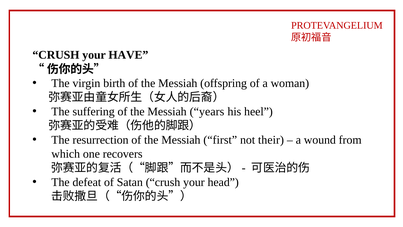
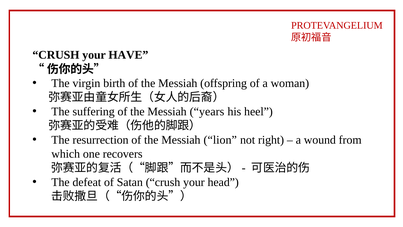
first: first -> lion
their: their -> right
